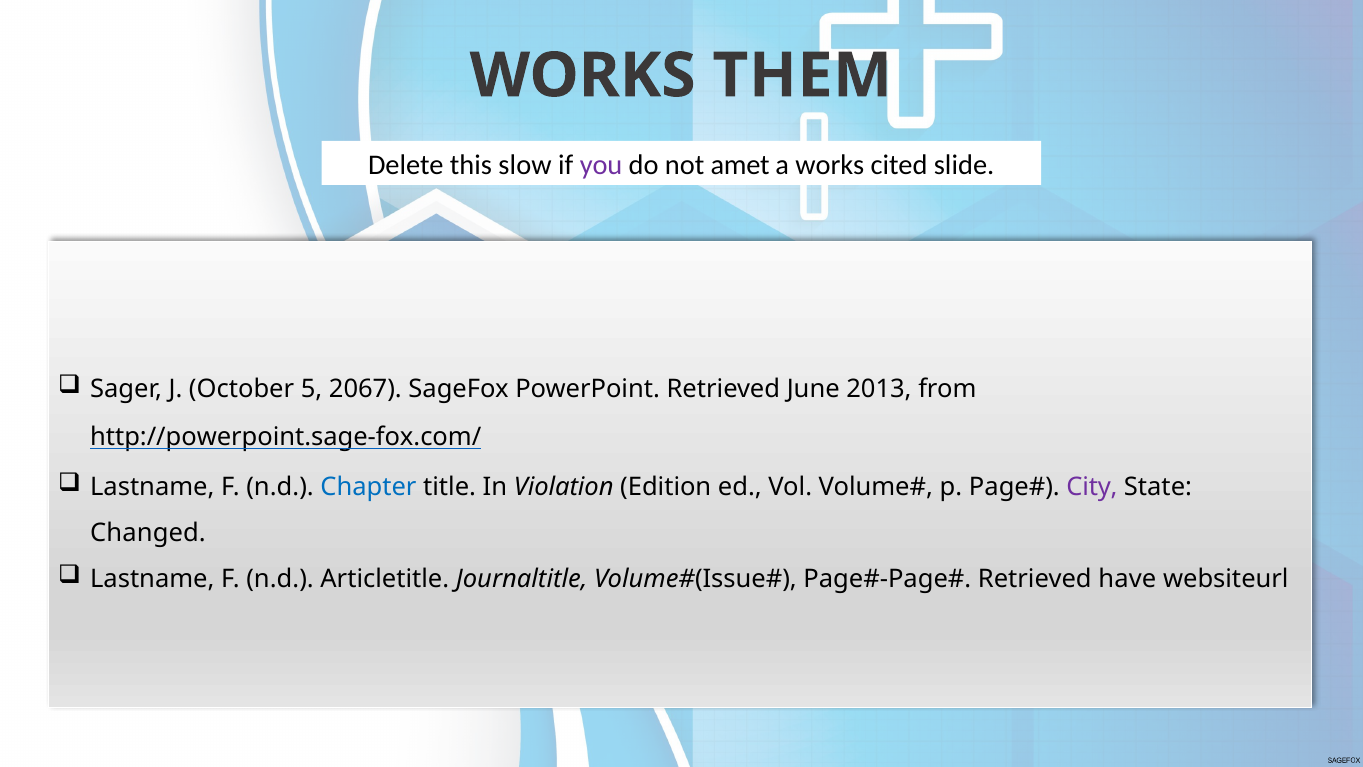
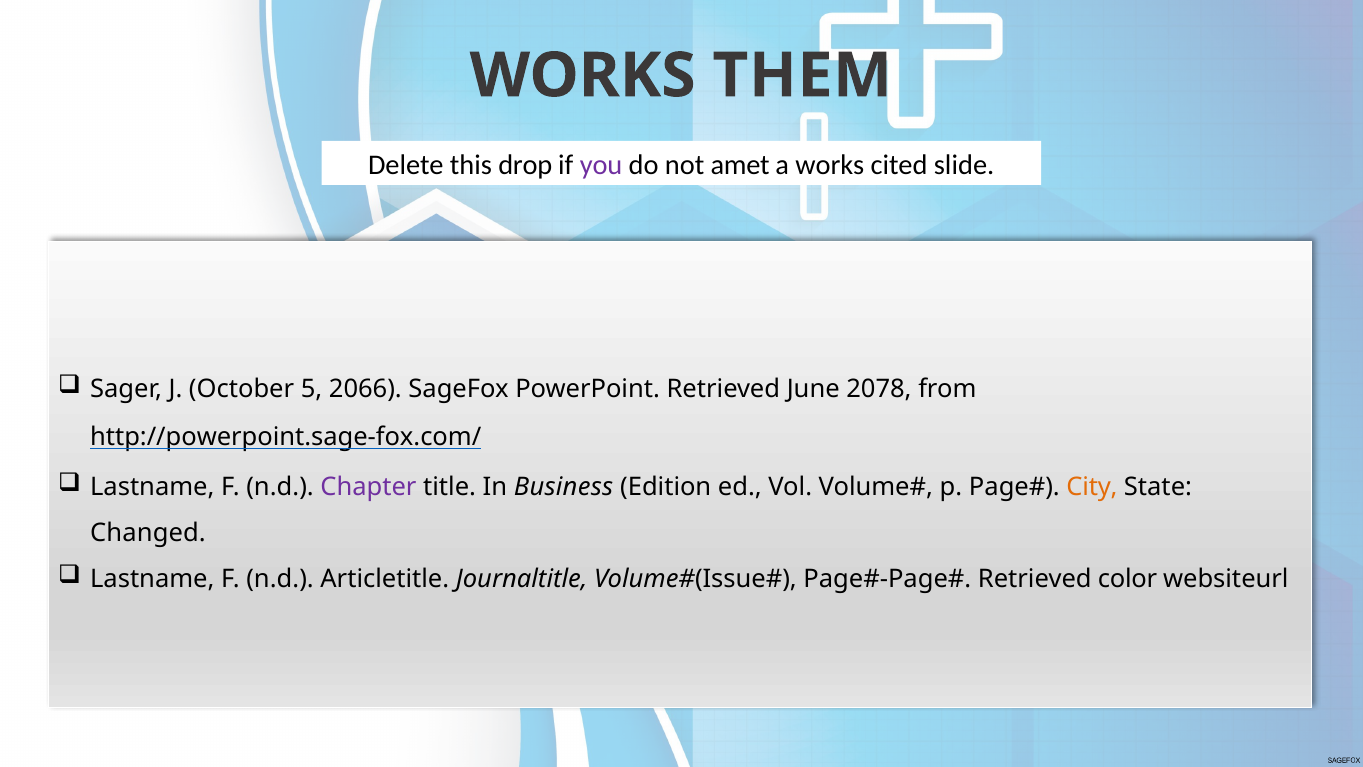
slow: slow -> drop
2067: 2067 -> 2066
2013: 2013 -> 2078
Chapter colour: blue -> purple
Violation: Violation -> Business
City colour: purple -> orange
have: have -> color
